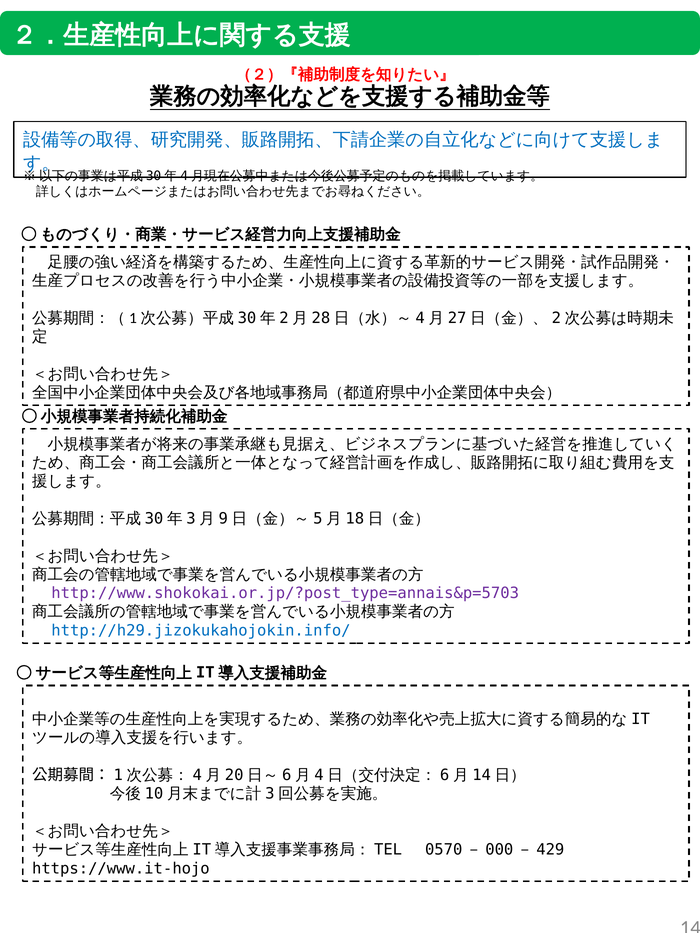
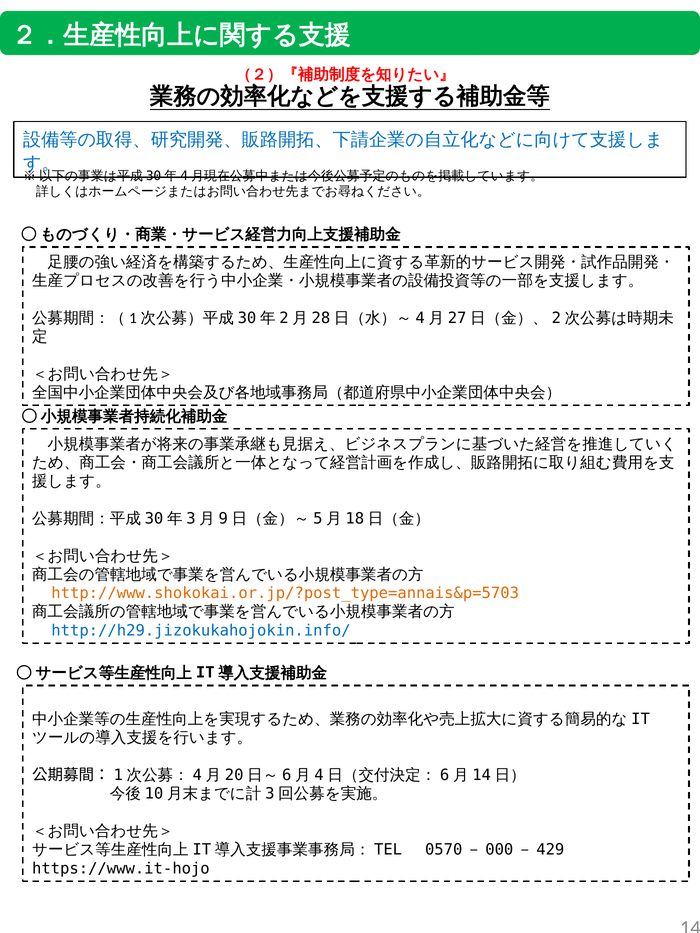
http://www.shokokai.or.jp/?post_type=annais&p=5703 colour: purple -> orange
